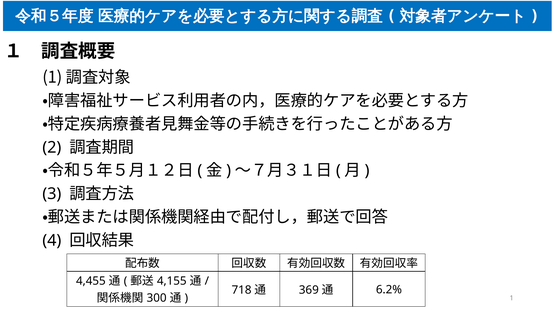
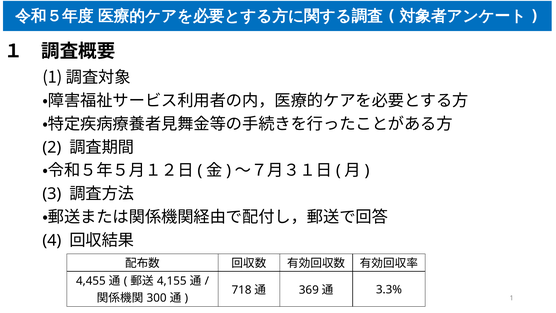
6.2%: 6.2% -> 3.3%
